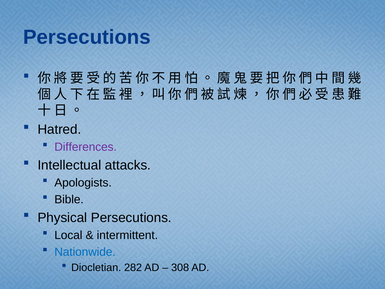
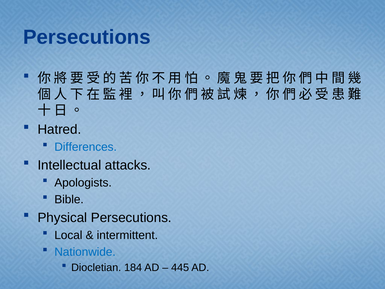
Differences colour: purple -> blue
282: 282 -> 184
308: 308 -> 445
